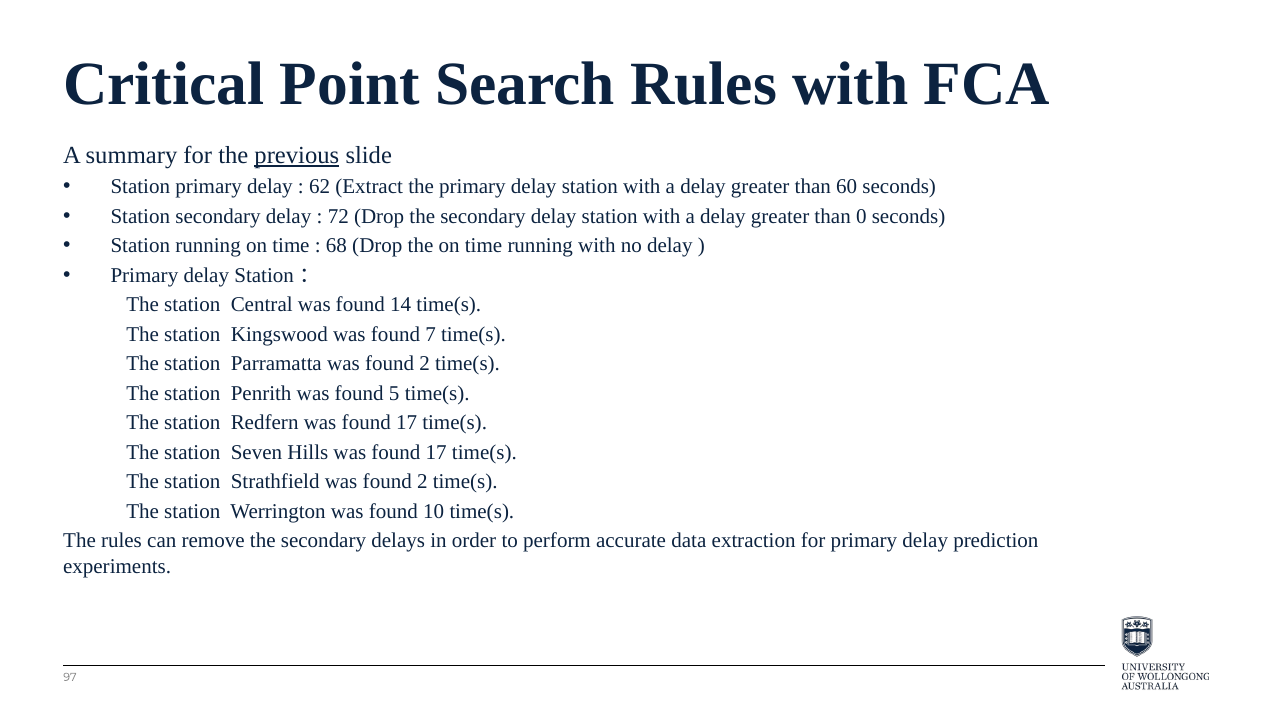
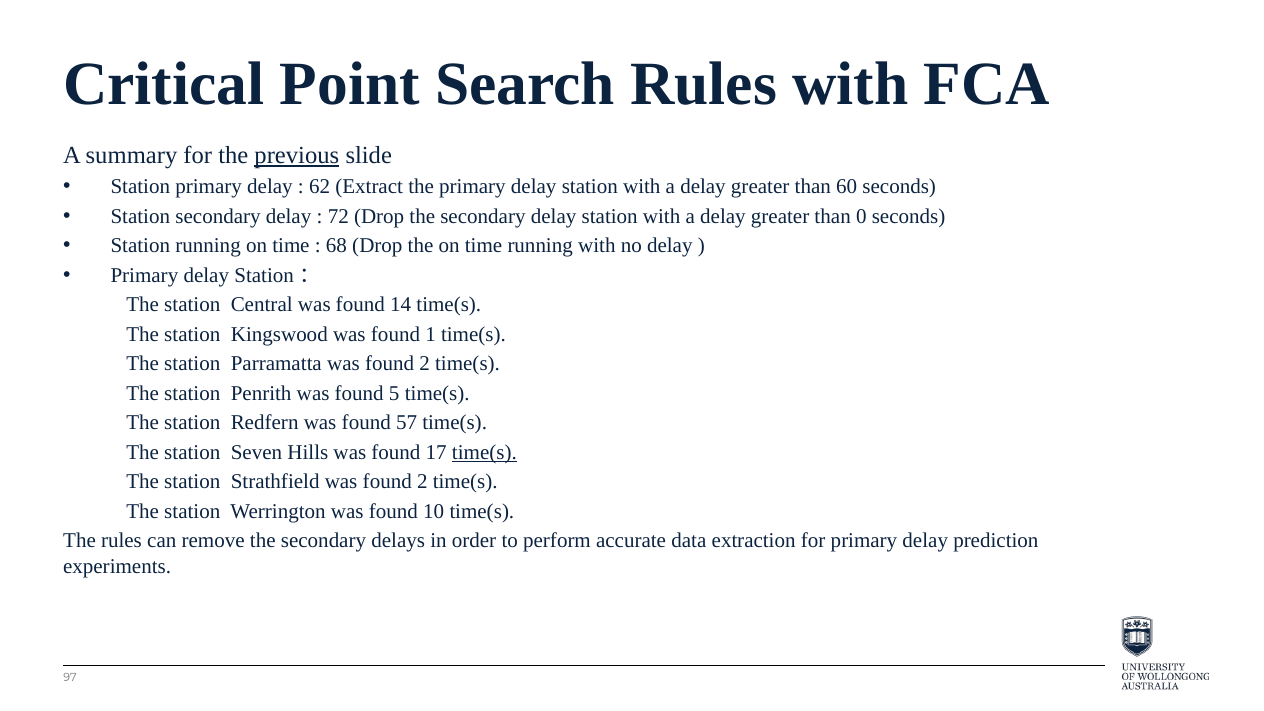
7: 7 -> 1
Redfern was found 17: 17 -> 57
time(s at (484, 452) underline: none -> present
